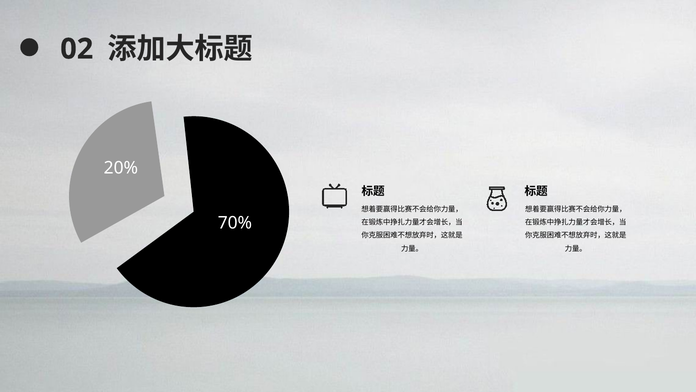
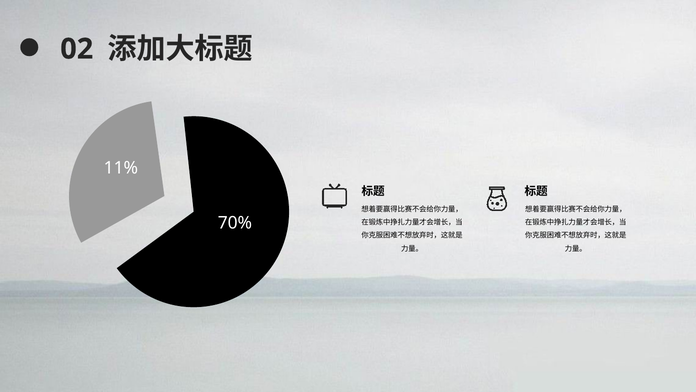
20%: 20% -> 11%
